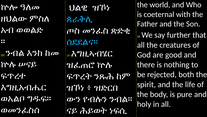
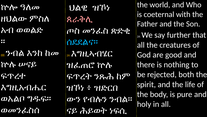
ጰራቅሊ colour: light blue -> pink
